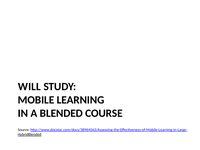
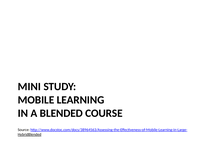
WILL: WILL -> MINI
